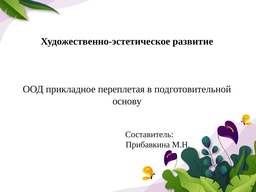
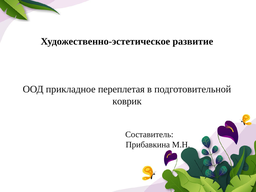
основу: основу -> коврик
